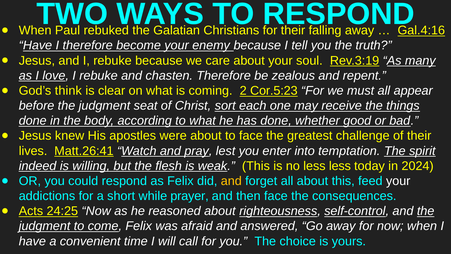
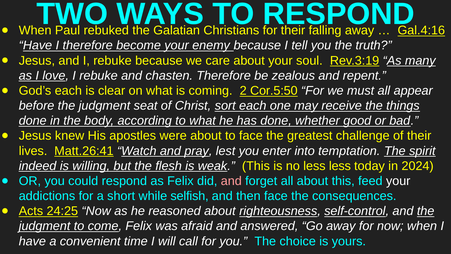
God’s think: think -> each
Cor.5:23: Cor.5:23 -> Cor.5:50
and at (231, 181) colour: yellow -> pink
prayer: prayer -> selfish
